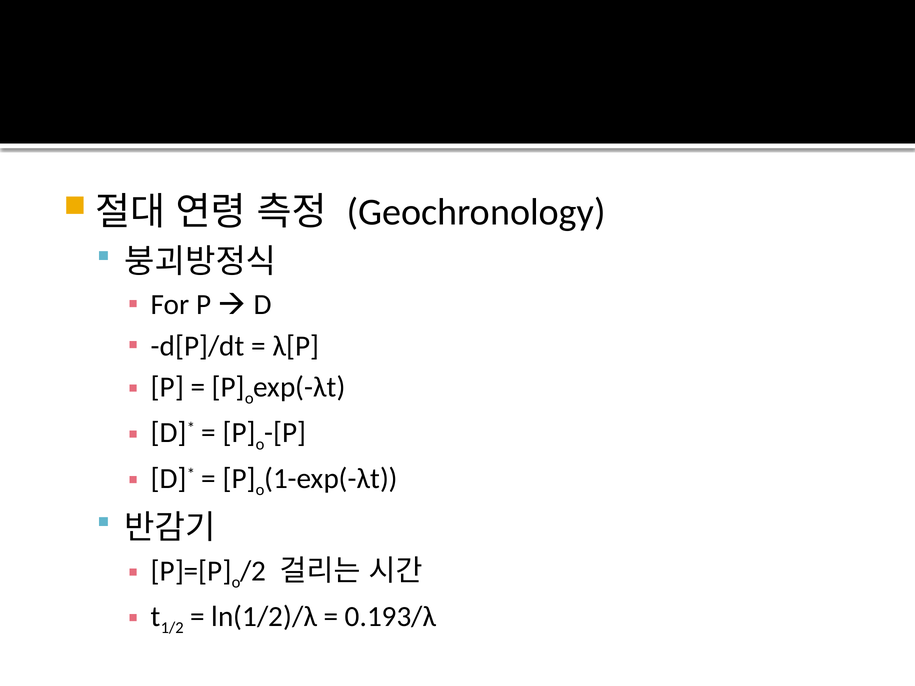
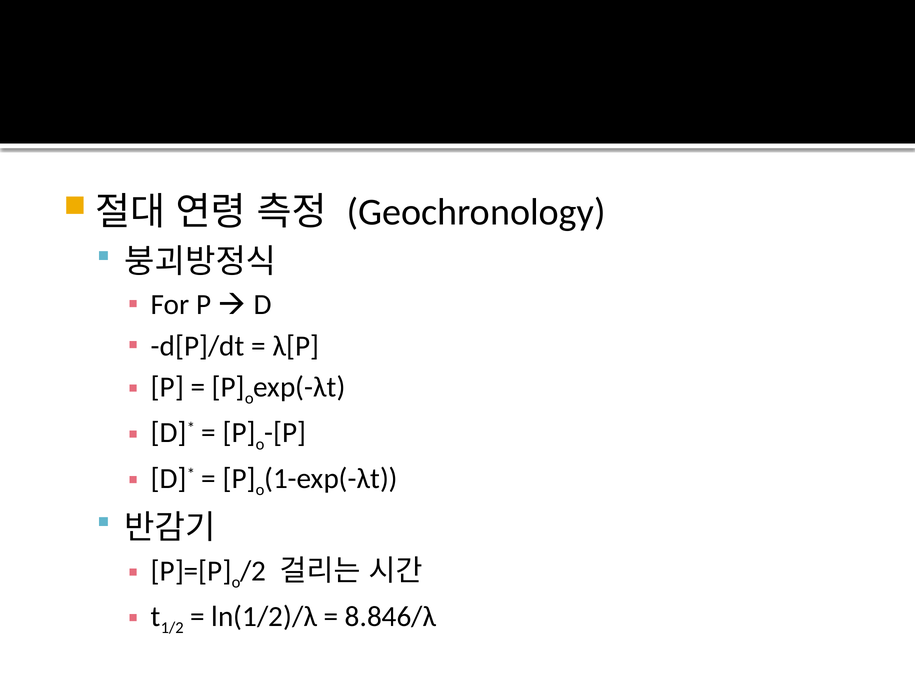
0.193/λ: 0.193/λ -> 8.846/λ
